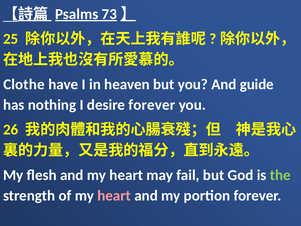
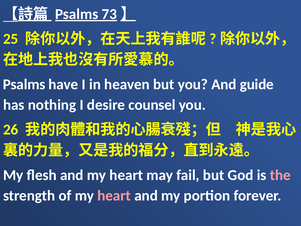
Clothe at (24, 84): Clothe -> Psalms
desire forever: forever -> counsel
the colour: light green -> pink
